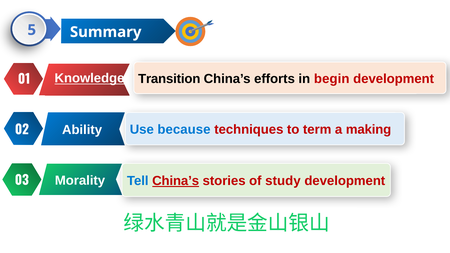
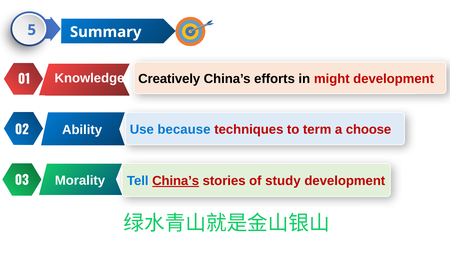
Knowledge underline: present -> none
Transition: Transition -> Creatively
begin: begin -> might
making: making -> choose
